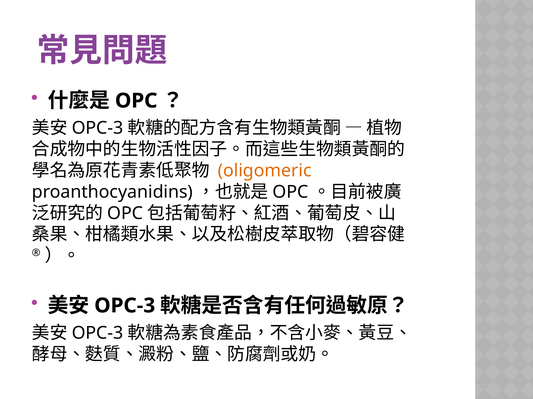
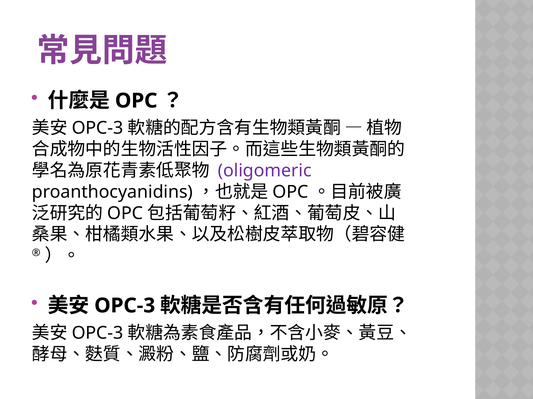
oligomeric colour: orange -> purple
